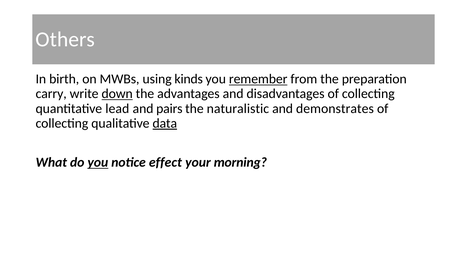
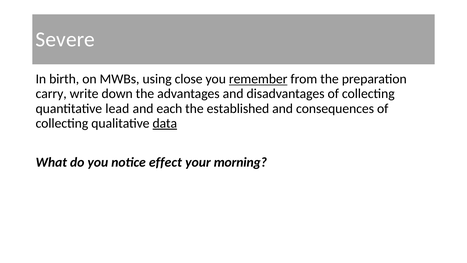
Others: Others -> Severe
kinds: kinds -> close
down underline: present -> none
pairs: pairs -> each
naturalistic: naturalistic -> established
demonstrates: demonstrates -> consequences
you at (98, 162) underline: present -> none
